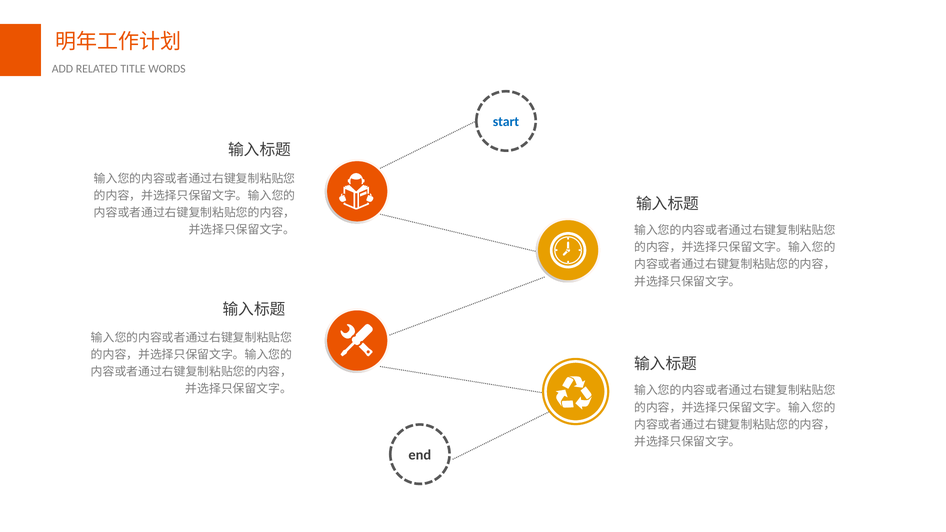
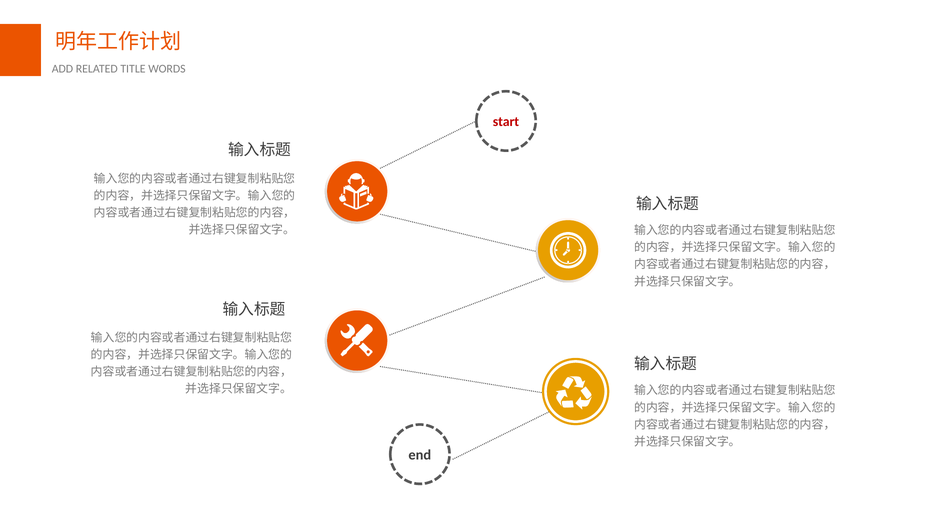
start colour: blue -> red
